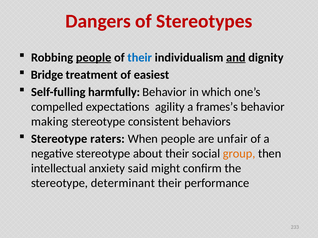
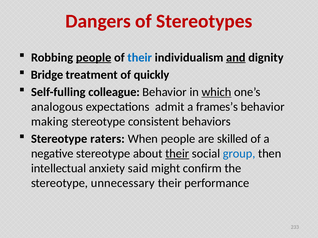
easiest: easiest -> quickly
harmfully: harmfully -> colleague
which underline: none -> present
compelled: compelled -> analogous
agility: agility -> admit
unfair: unfair -> skilled
their at (177, 154) underline: none -> present
group colour: orange -> blue
determinant: determinant -> unnecessary
